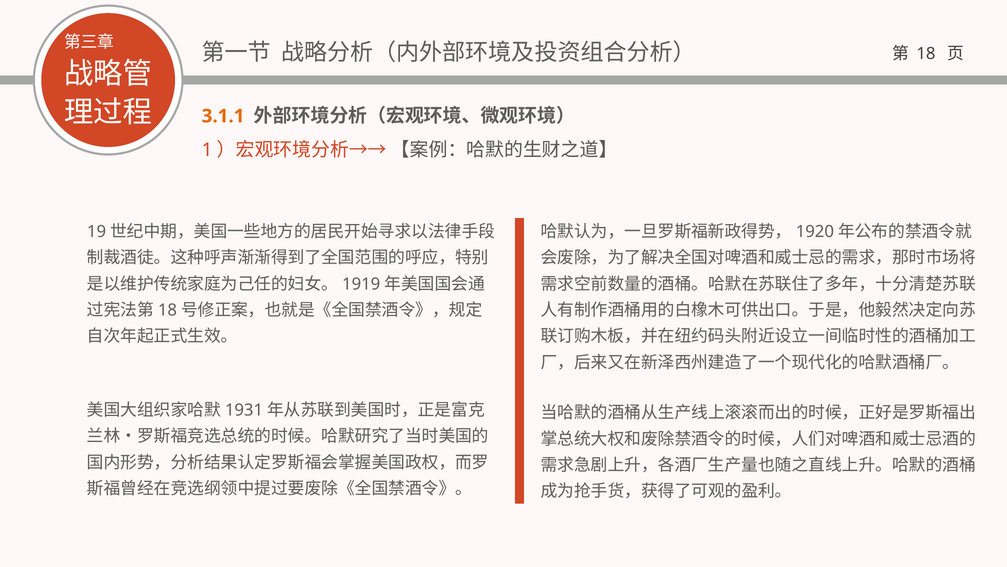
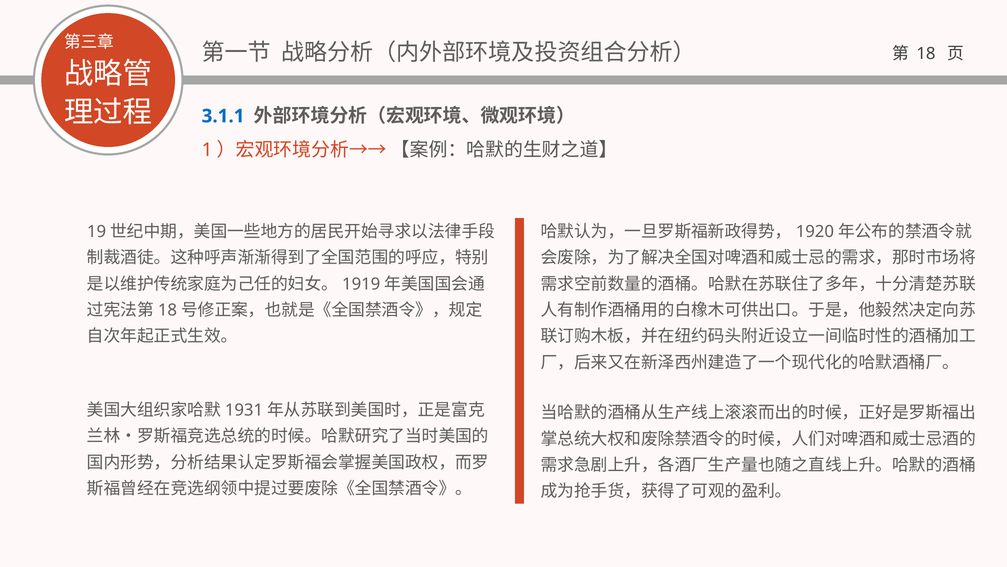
3.1.1 colour: orange -> blue
